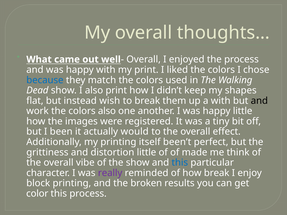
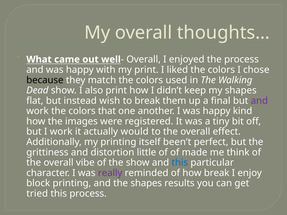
because colour: blue -> black
a with: with -> final
and at (259, 101) colour: black -> purple
colors also: also -> that
happy little: little -> kind
I been: been -> work
the broken: broken -> shapes
color: color -> tried
